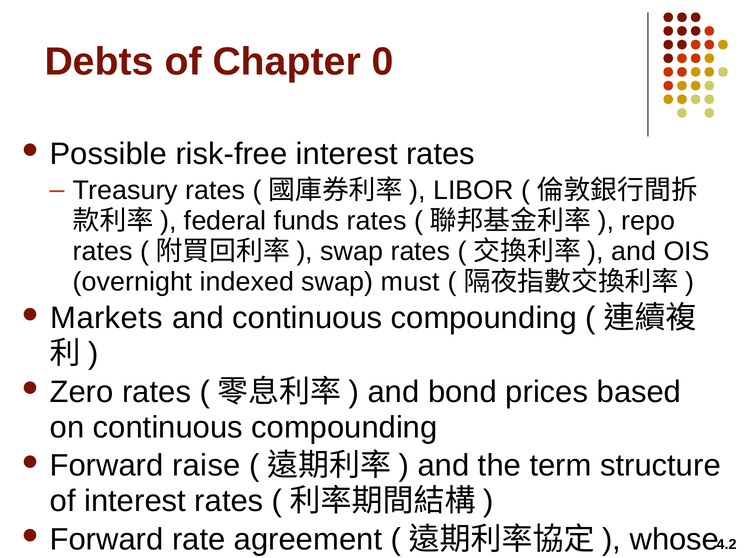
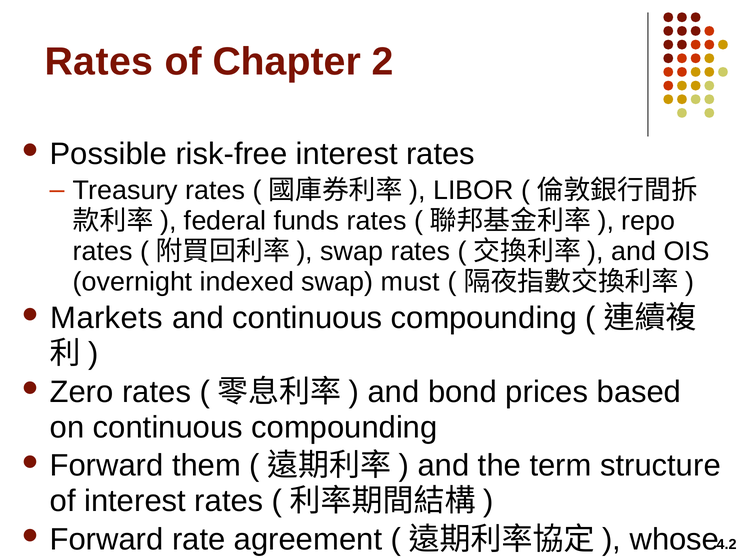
Debts at (99, 62): Debts -> Rates
0: 0 -> 2
raise: raise -> them
